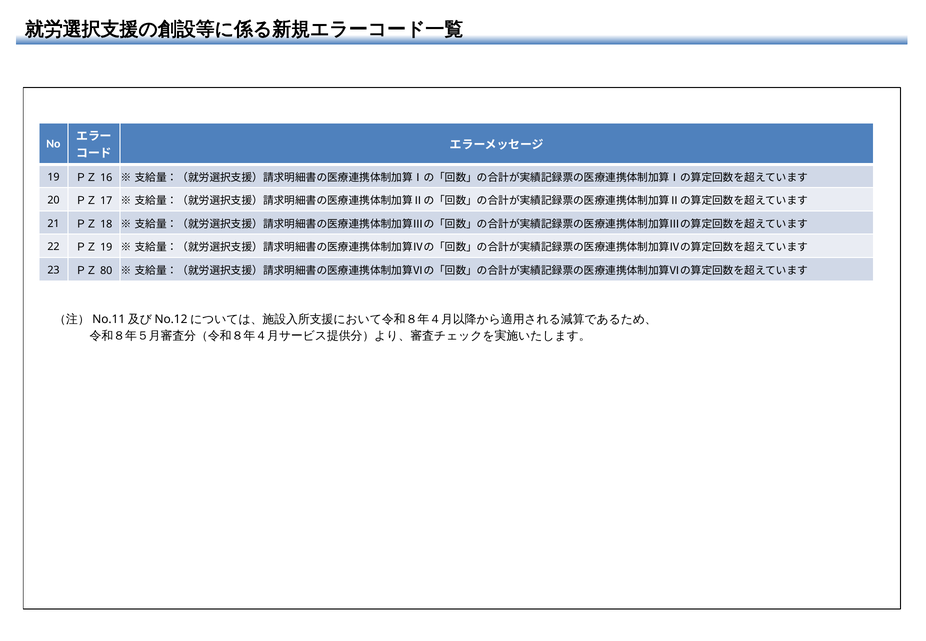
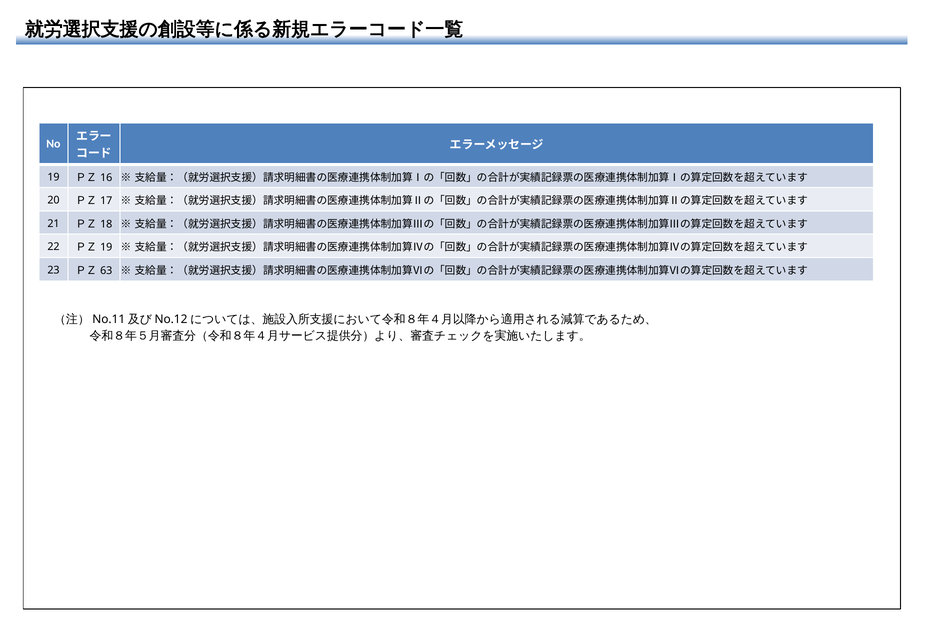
80: 80 -> 63
